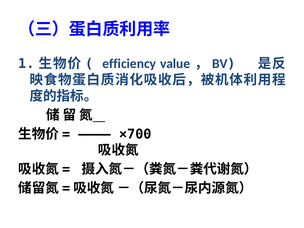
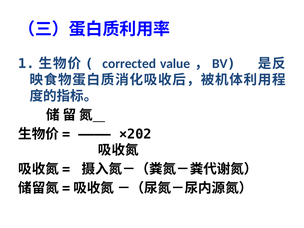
efficiency: efficiency -> corrected
×700: ×700 -> ×202
